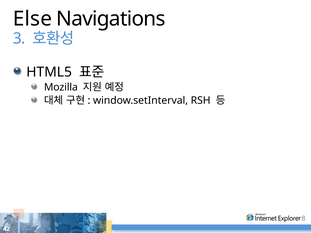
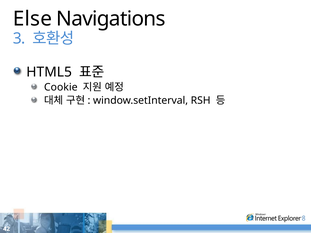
Mozilla: Mozilla -> Cookie
